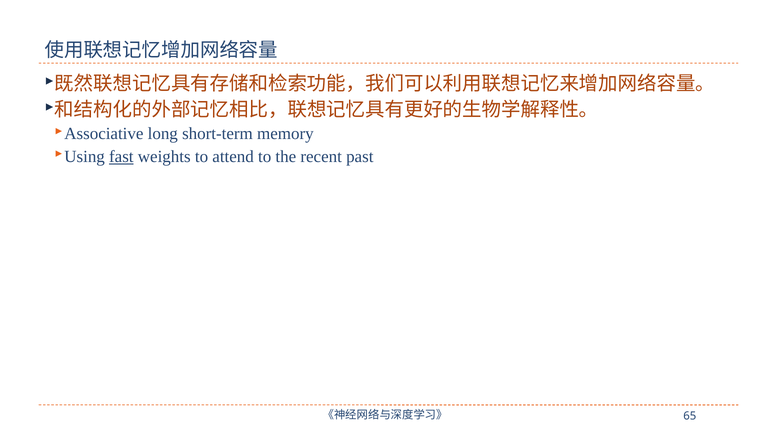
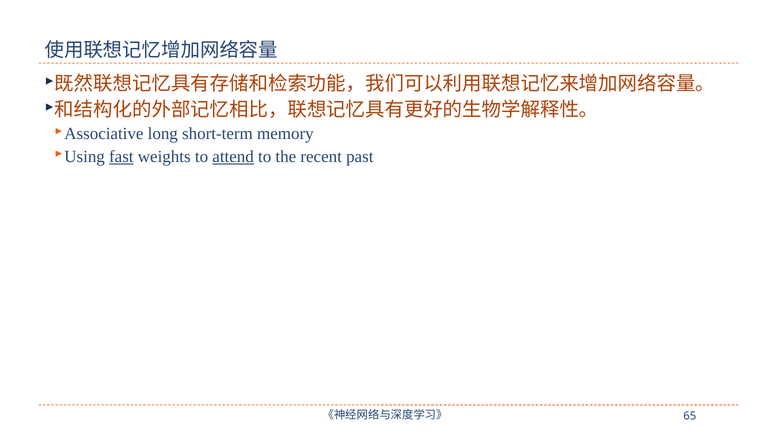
attend underline: none -> present
